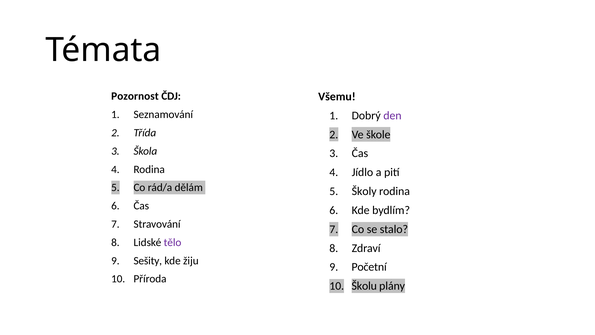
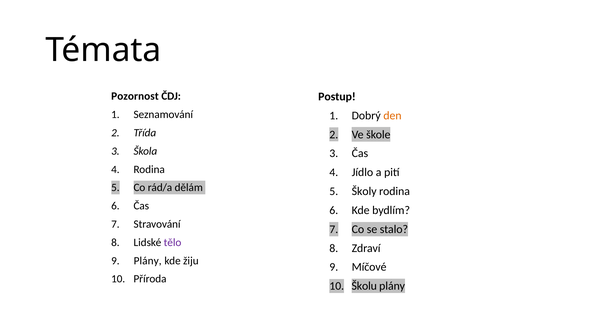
Všemu: Všemu -> Postup
den colour: purple -> orange
Sešity at (148, 260): Sešity -> Plány
Početní: Početní -> Míčové
